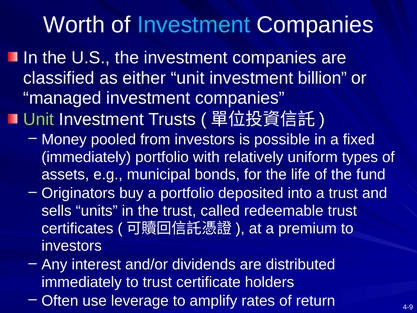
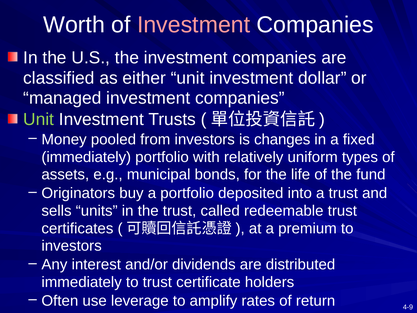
Investment at (194, 25) colour: light blue -> pink
billion: billion -> dollar
possible: possible -> changes
